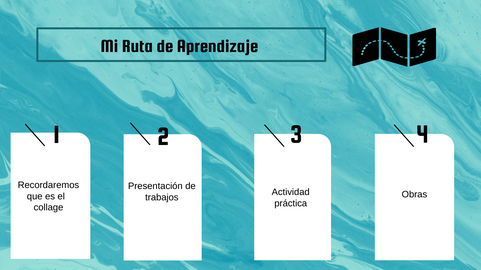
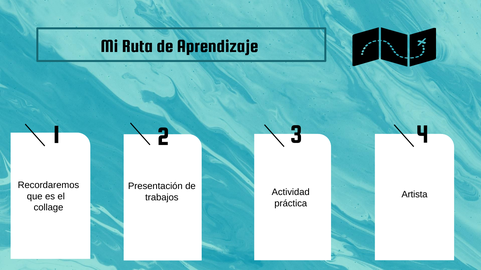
Obras: Obras -> Artista
